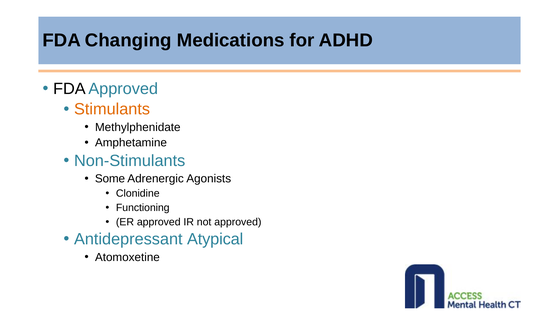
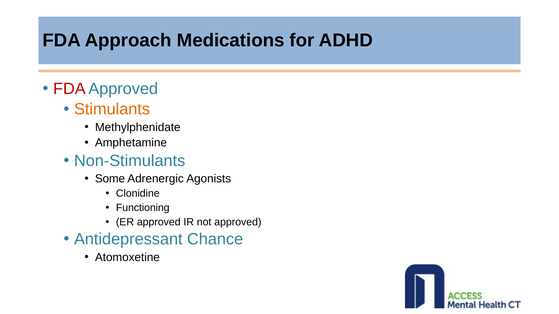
Changing: Changing -> Approach
FDA at (69, 89) colour: black -> red
Atypical: Atypical -> Chance
